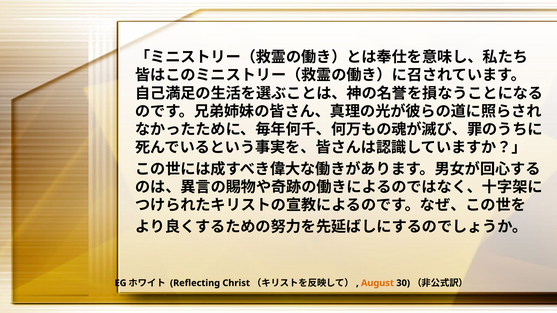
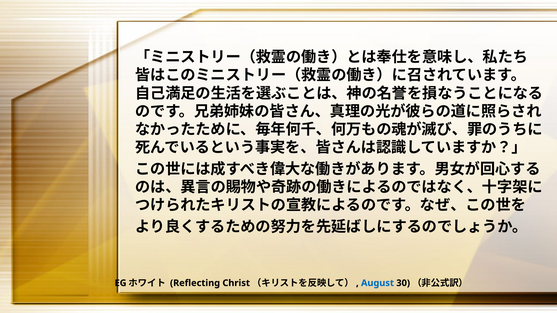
August colour: orange -> blue
